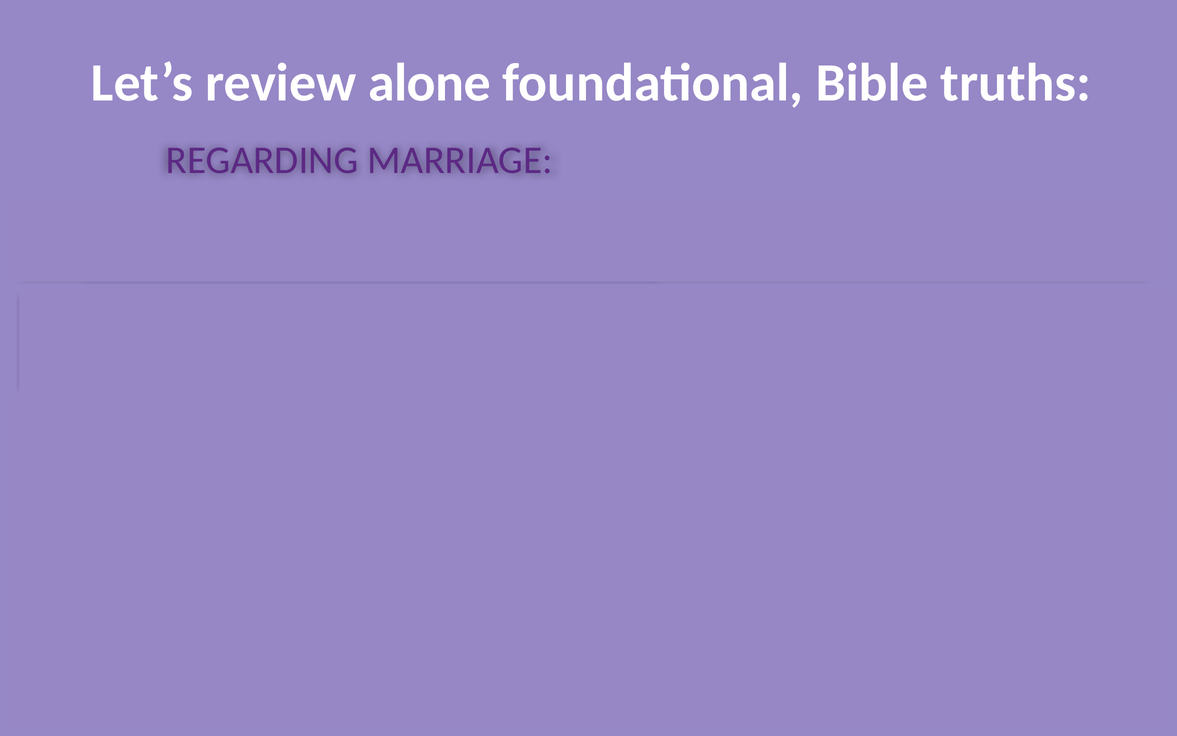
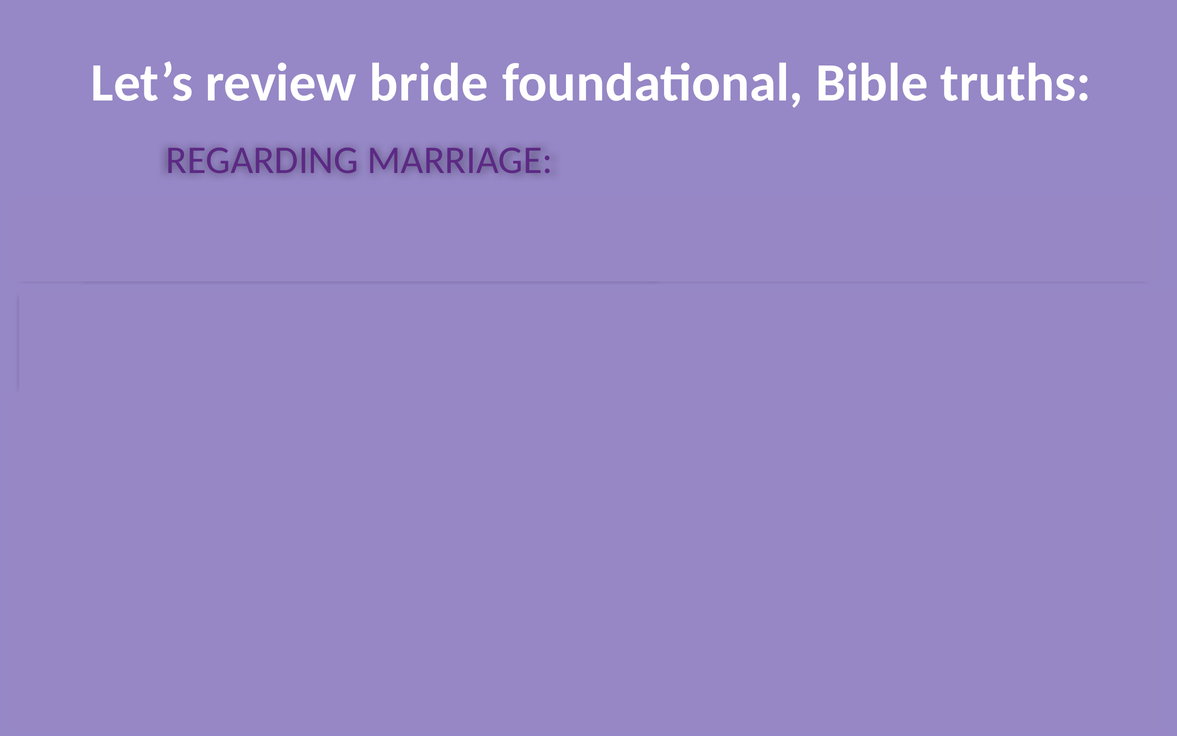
review alone: alone -> bride
